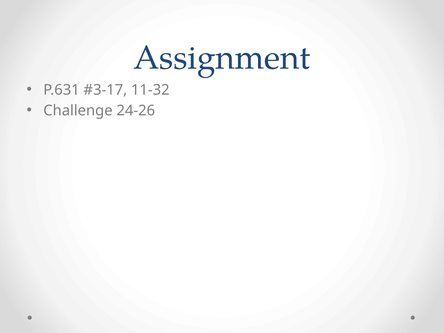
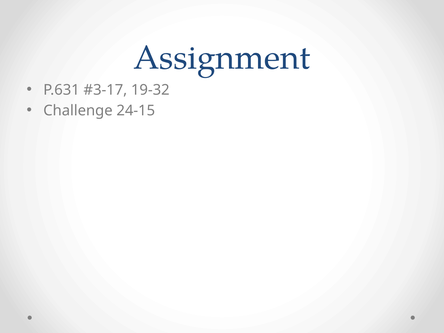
11-32: 11-32 -> 19-32
24-26: 24-26 -> 24-15
